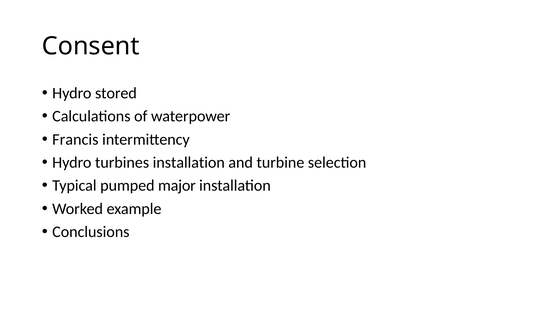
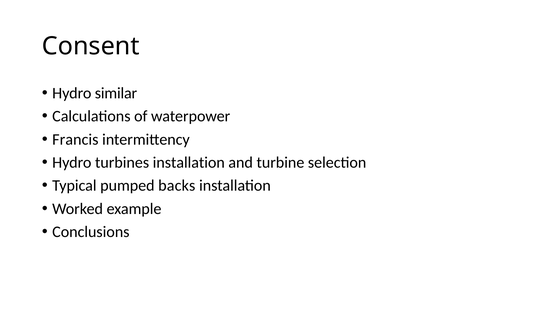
stored: stored -> similar
major: major -> backs
